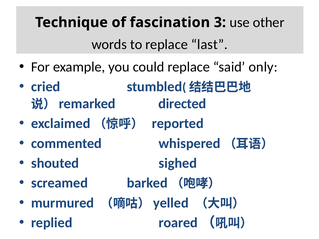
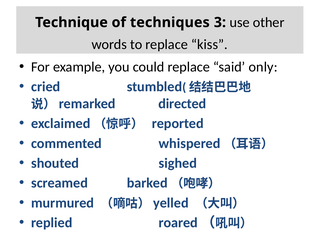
fascination: fascination -> techniques
last: last -> kiss
